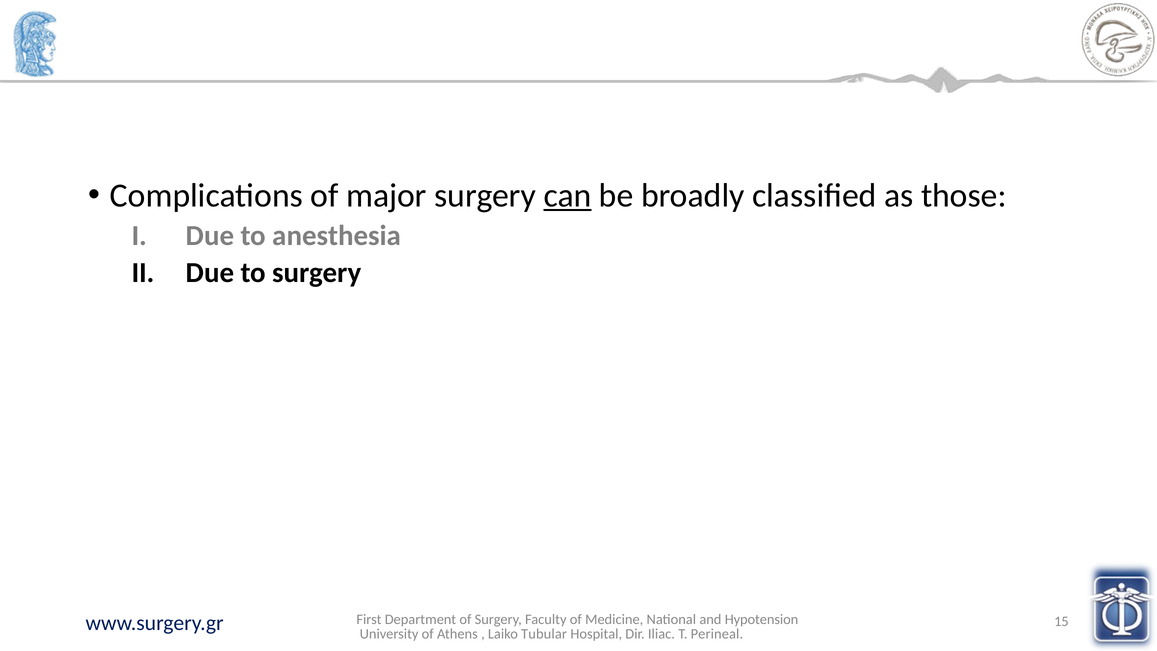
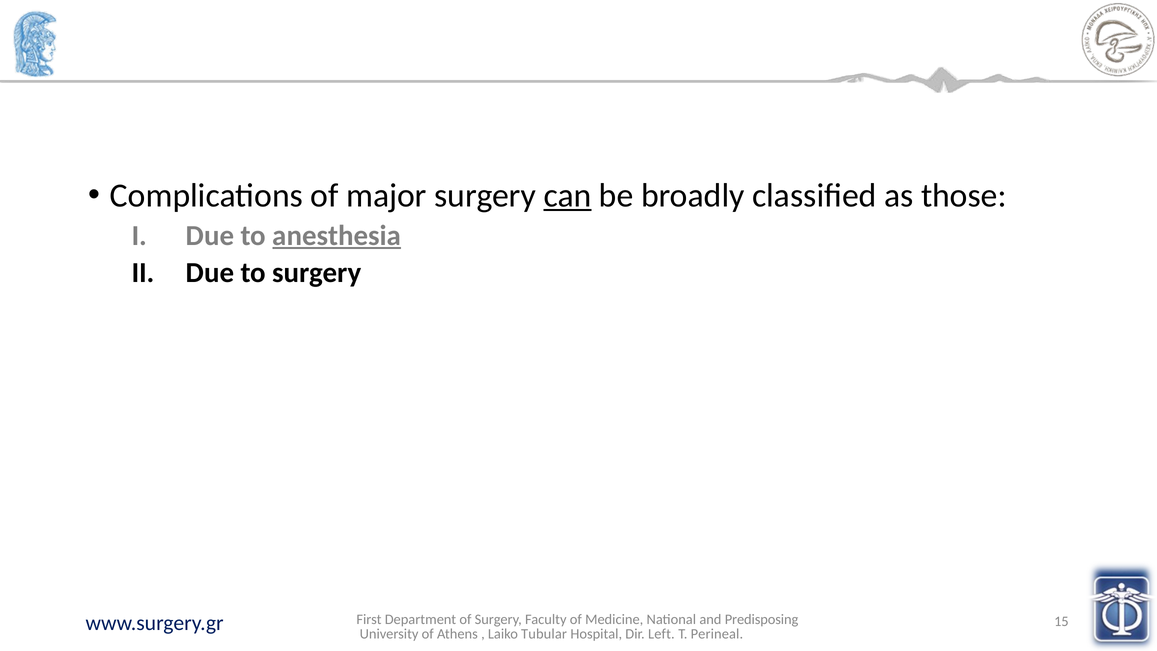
anesthesia underline: none -> present
Hypotension: Hypotension -> Predisposing
Iliac: Iliac -> Left
